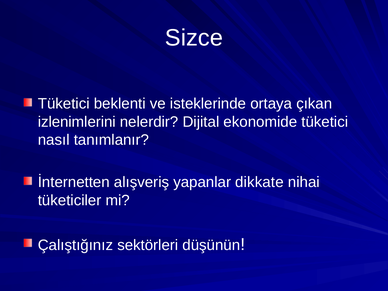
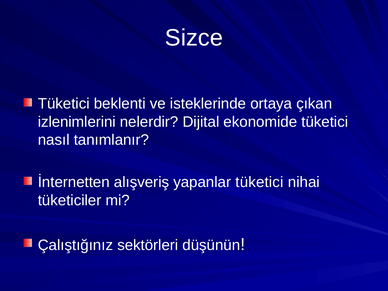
yapanlar dikkate: dikkate -> tüketici
